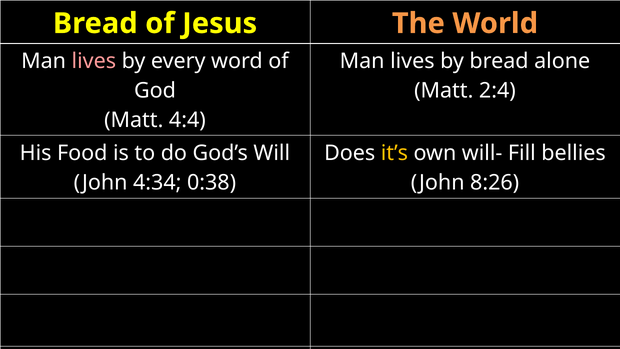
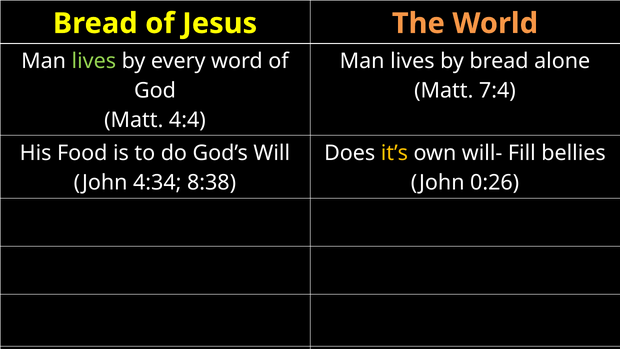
lives at (94, 61) colour: pink -> light green
2:4: 2:4 -> 7:4
0:38: 0:38 -> 8:38
8:26: 8:26 -> 0:26
